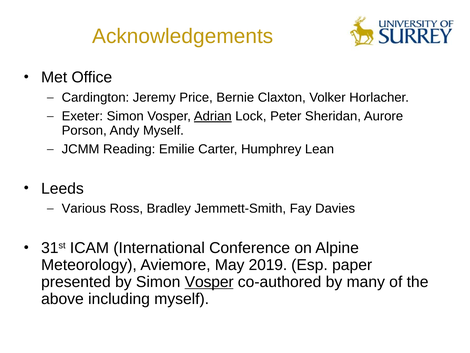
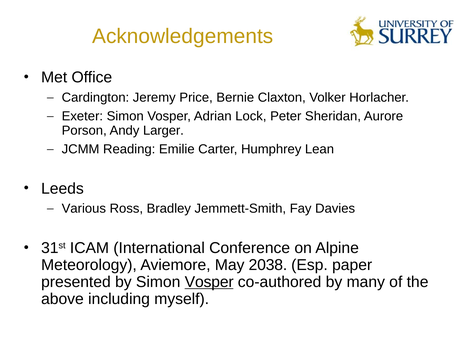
Adrian underline: present -> none
Andy Myself: Myself -> Larger
2019: 2019 -> 2038
